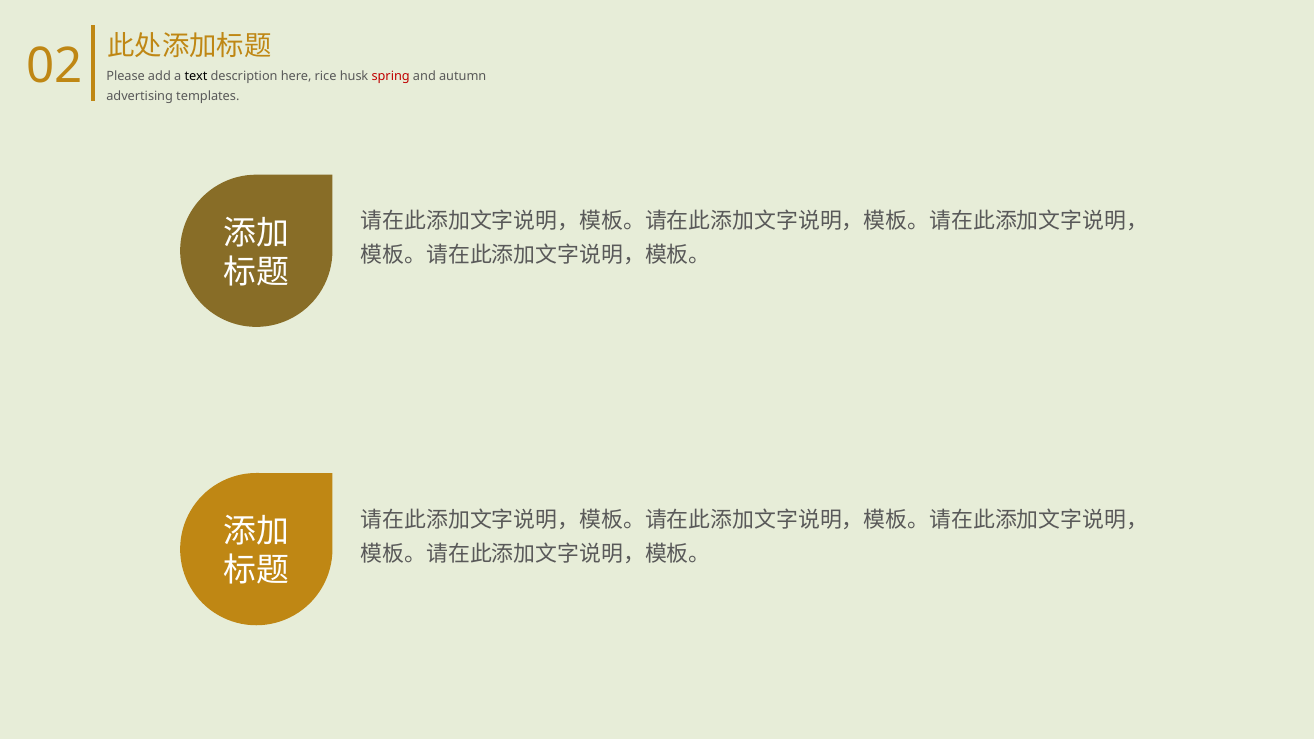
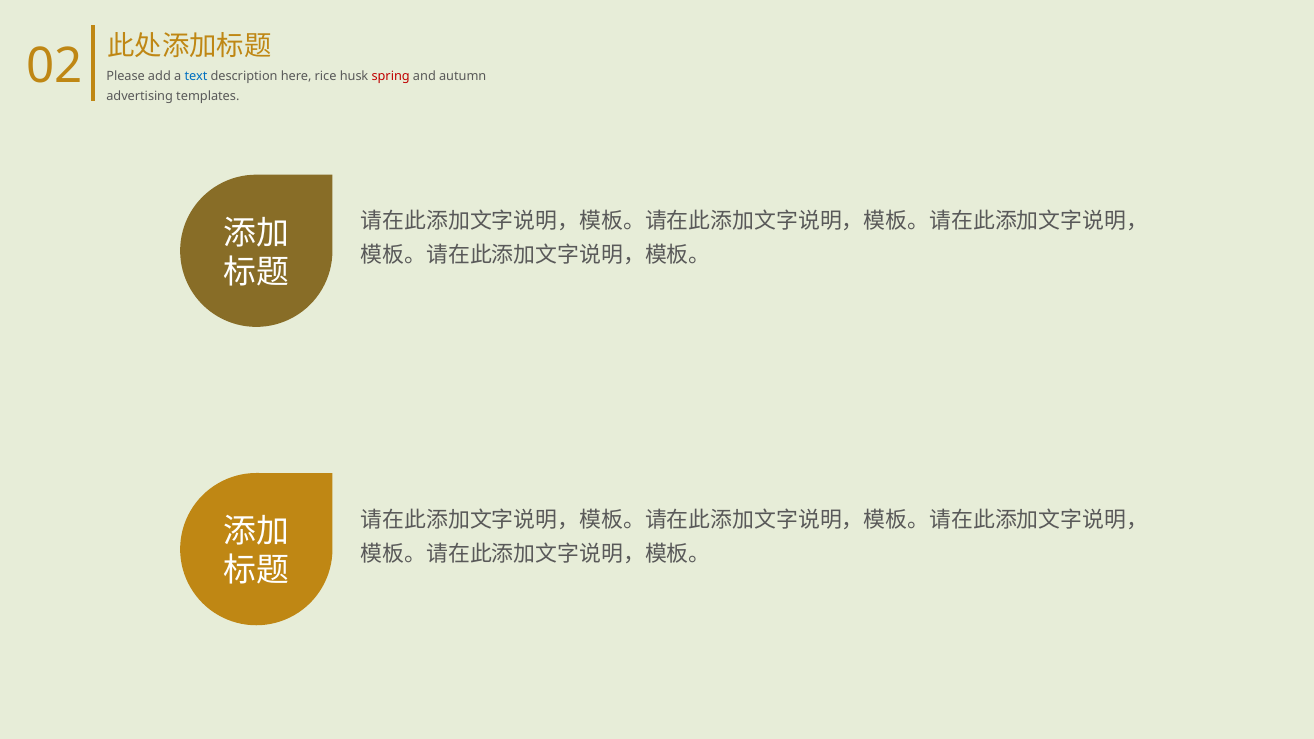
text colour: black -> blue
